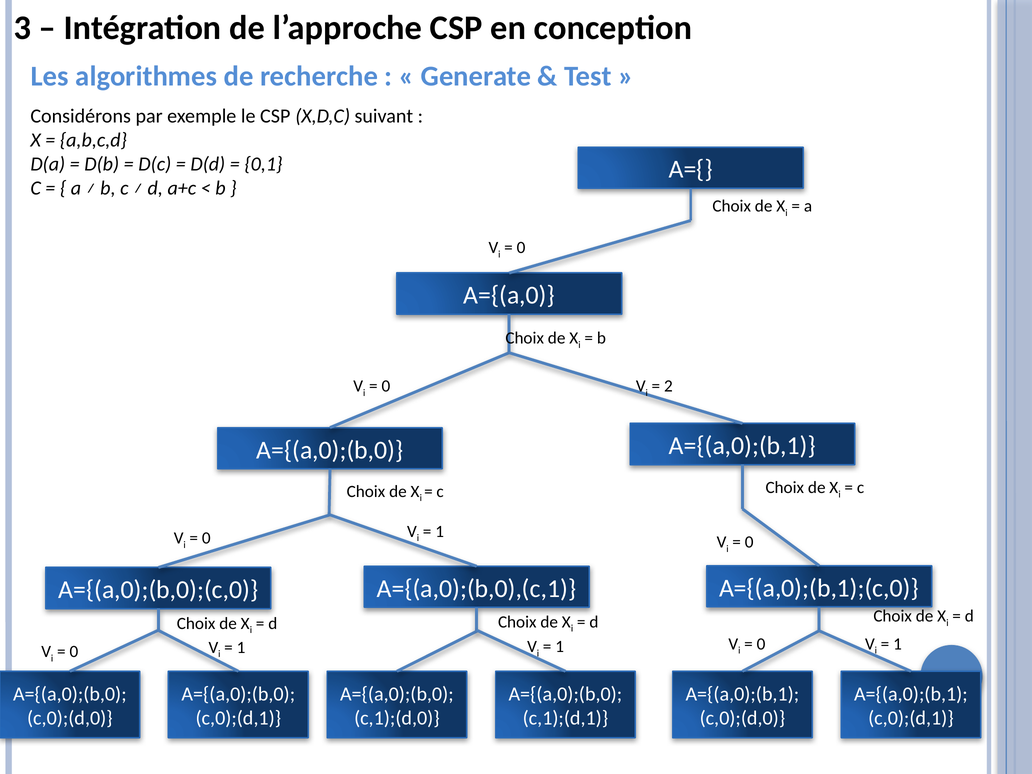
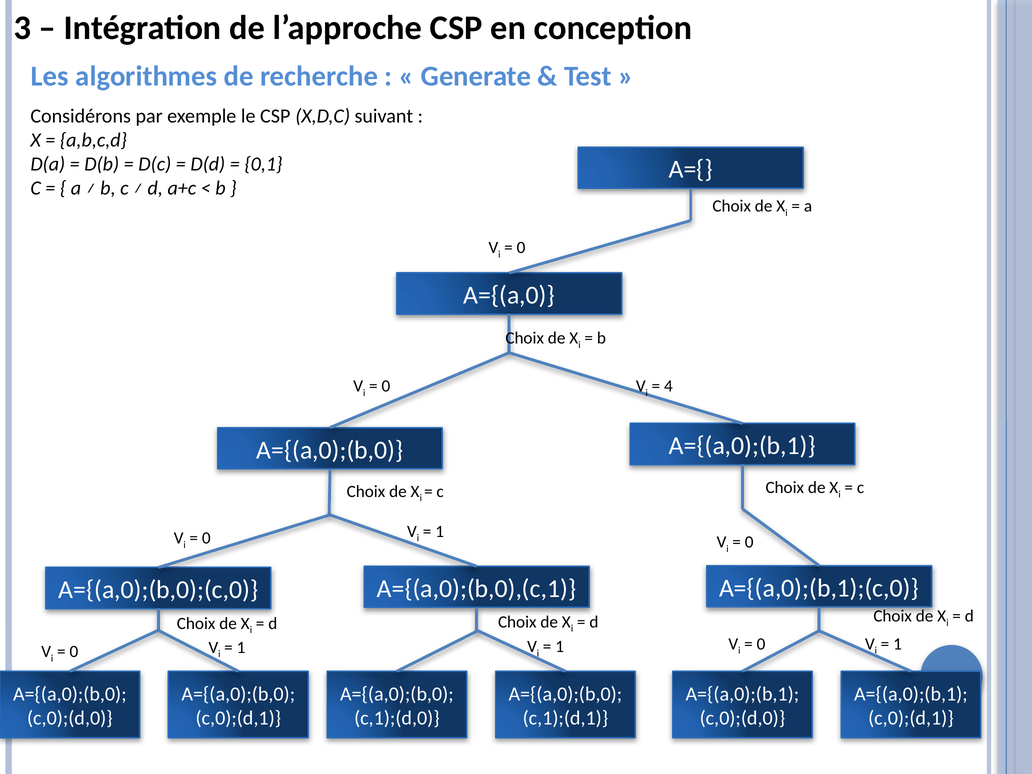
2: 2 -> 4
